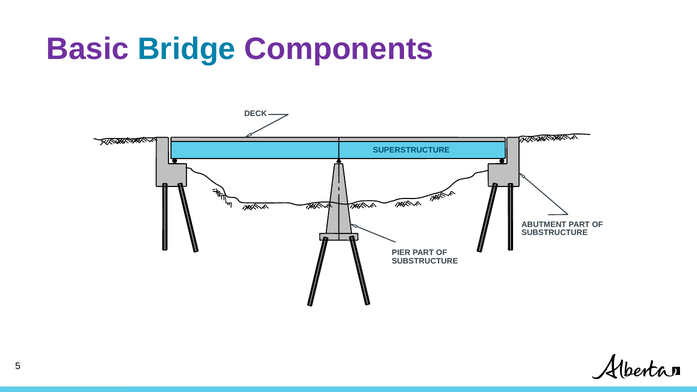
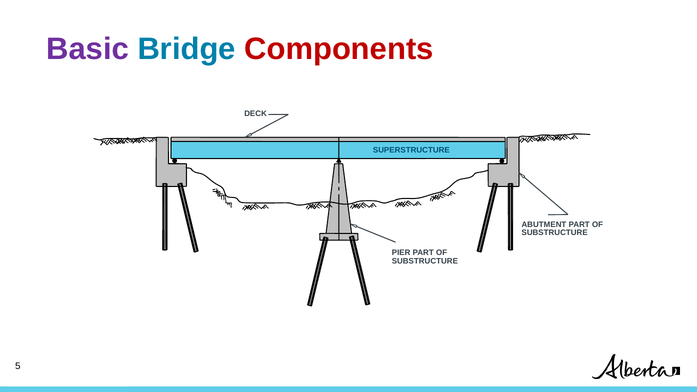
Components colour: purple -> red
